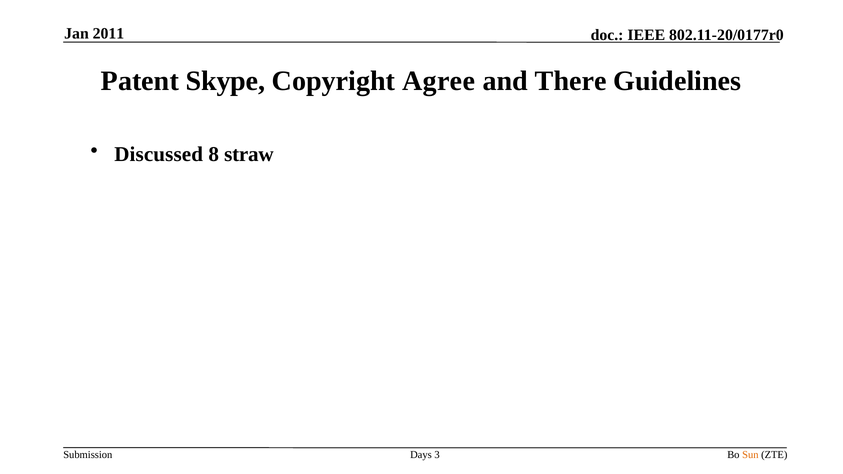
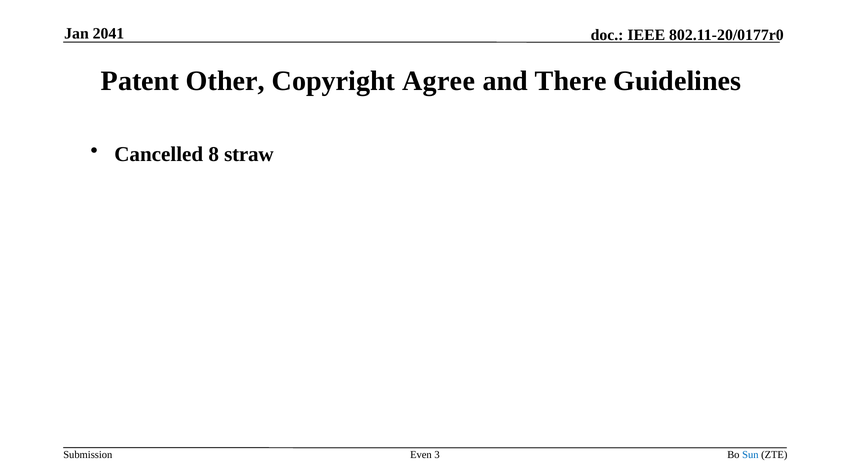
2011: 2011 -> 2041
Skype: Skype -> Other
Discussed: Discussed -> Cancelled
Days: Days -> Even
Sun colour: orange -> blue
